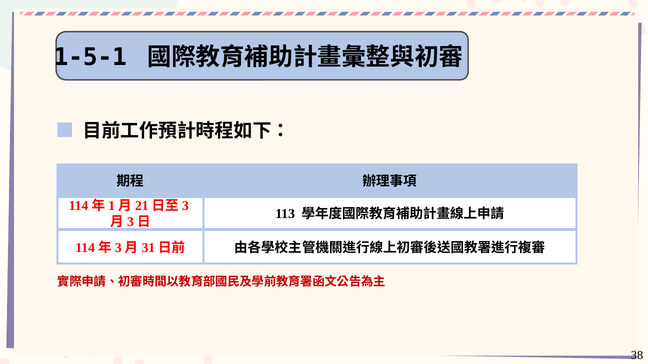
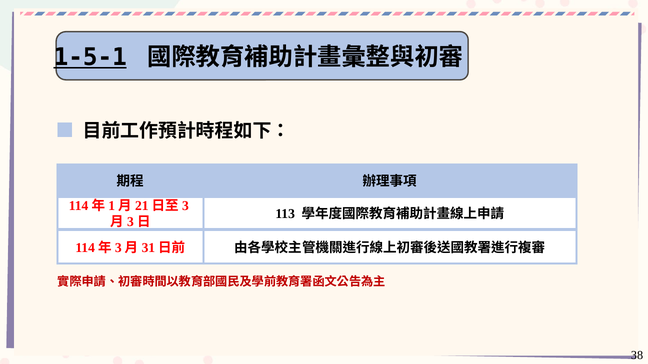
1-5-1 underline: none -> present
